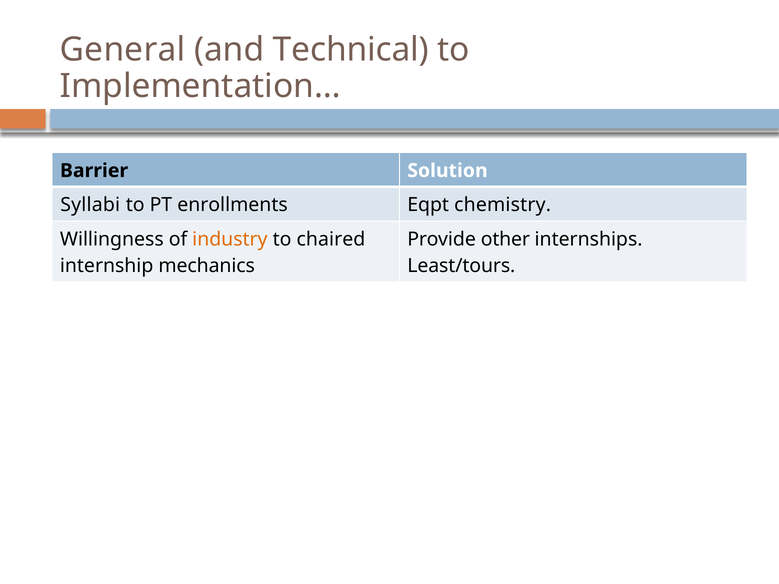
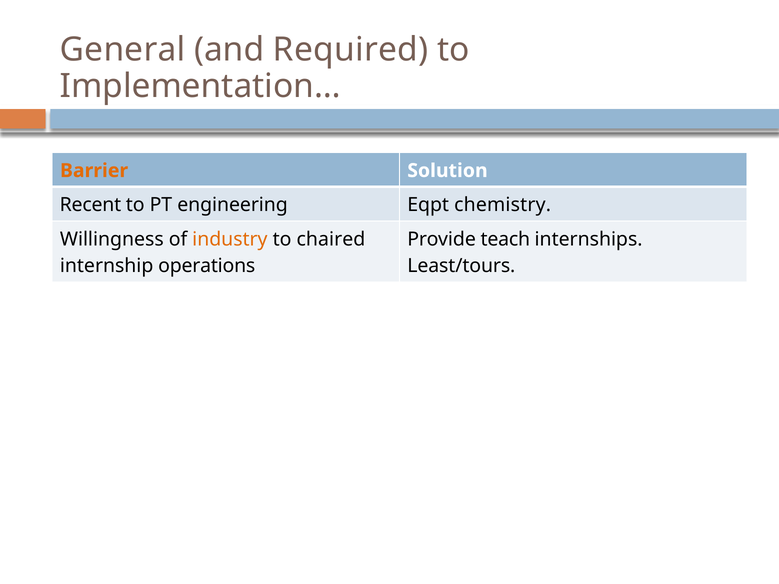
Technical: Technical -> Required
Barrier colour: black -> orange
Syllabi: Syllabi -> Recent
enrollments: enrollments -> engineering
other: other -> teach
mechanics: mechanics -> operations
